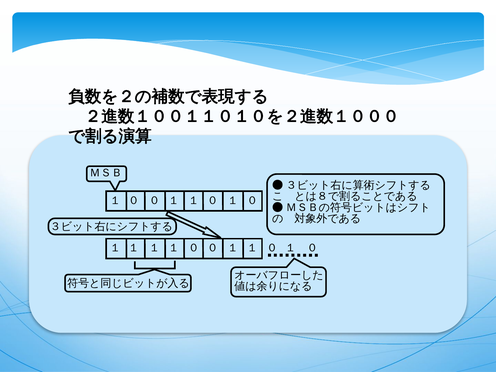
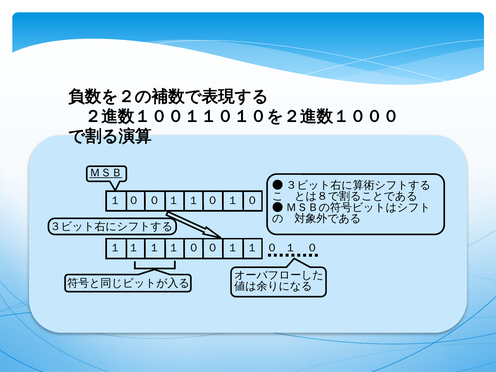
ＭＳＢ underline: none -> present
